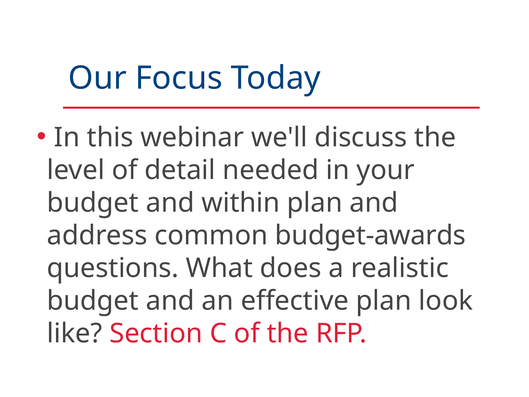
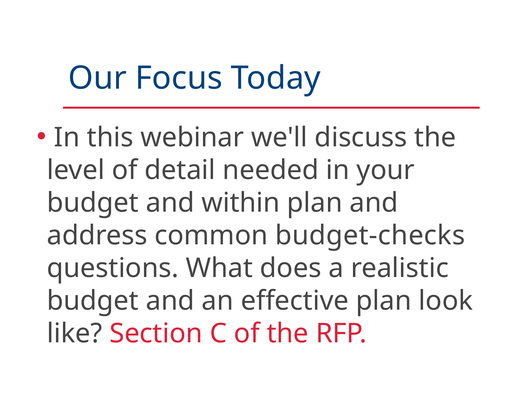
budget-awards: budget-awards -> budget-checks
